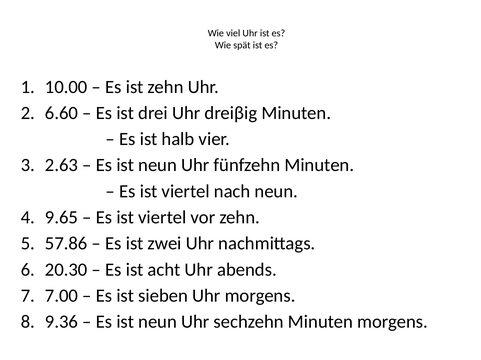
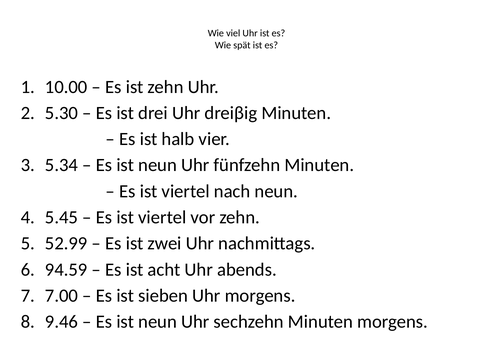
6.60: 6.60 -> 5.30
2.63: 2.63 -> 5.34
9.65: 9.65 -> 5.45
57.86: 57.86 -> 52.99
20.30: 20.30 -> 94.59
9.36: 9.36 -> 9.46
